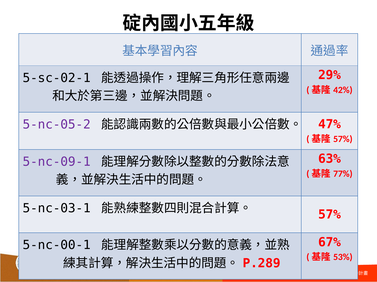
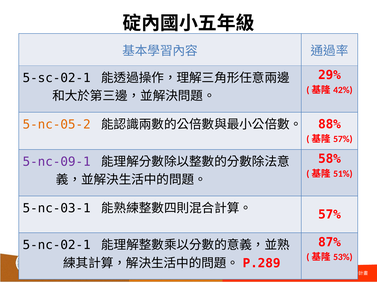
5-nc-05-2 colour: purple -> orange
47%: 47% -> 88%
63%: 63% -> 58%
77%: 77% -> 51%
67%: 67% -> 87%
5-nc-00-1: 5-nc-00-1 -> 5-nc-02-1
